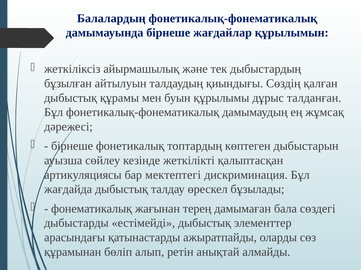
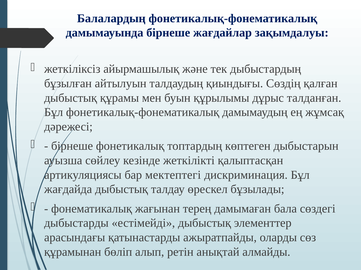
құрылымын: құрылымын -> зақымдалуы
